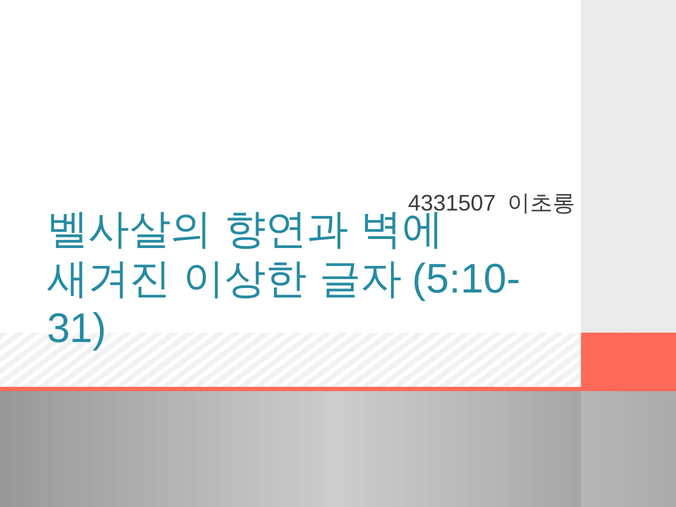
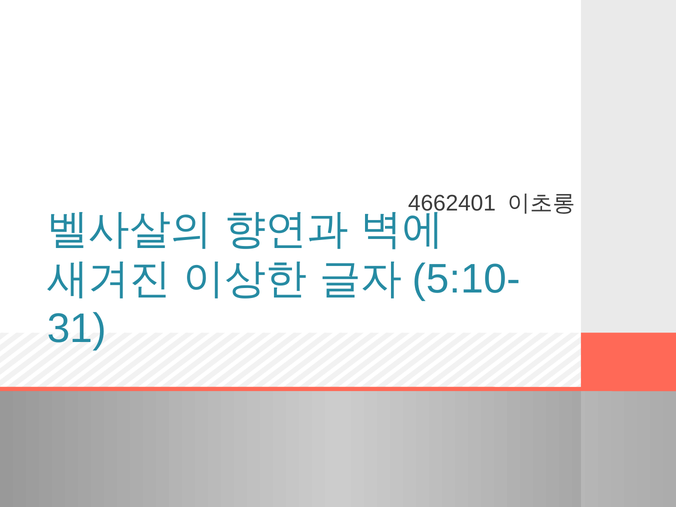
4331507: 4331507 -> 4662401
